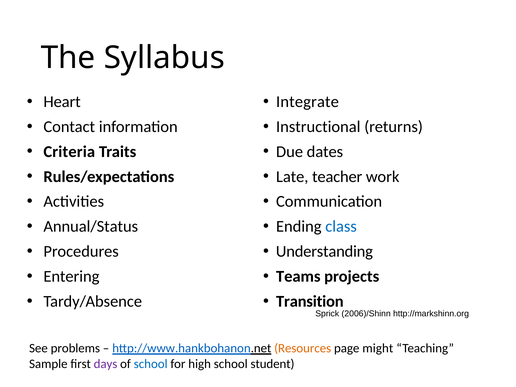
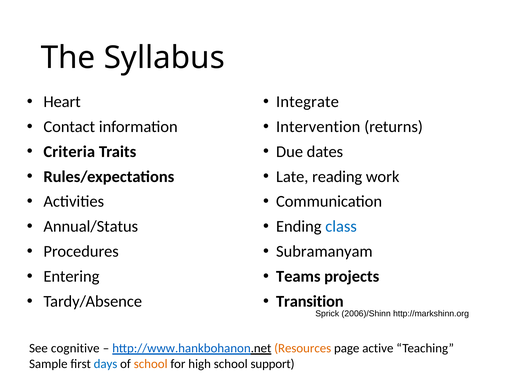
Instructional: Instructional -> Intervention
teacher: teacher -> reading
Understanding: Understanding -> Subramanyam
problems: problems -> cognitive
might: might -> active
days colour: purple -> blue
school at (151, 364) colour: blue -> orange
student: student -> support
